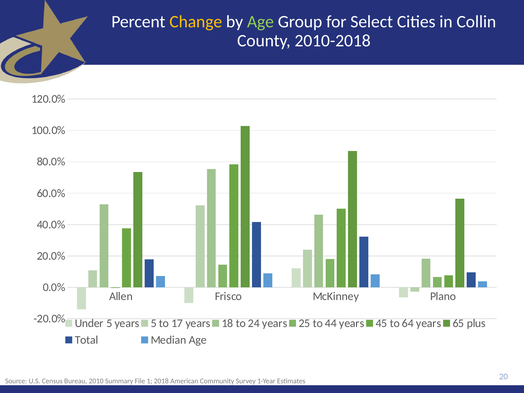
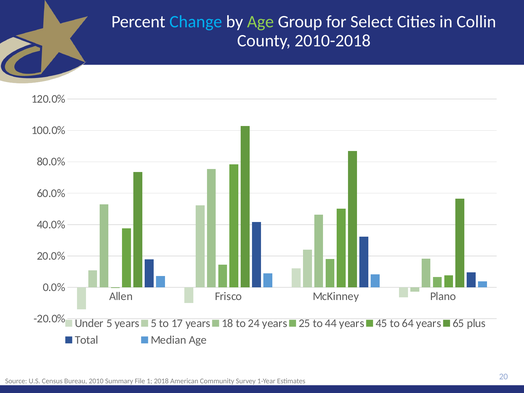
Change colour: yellow -> light blue
